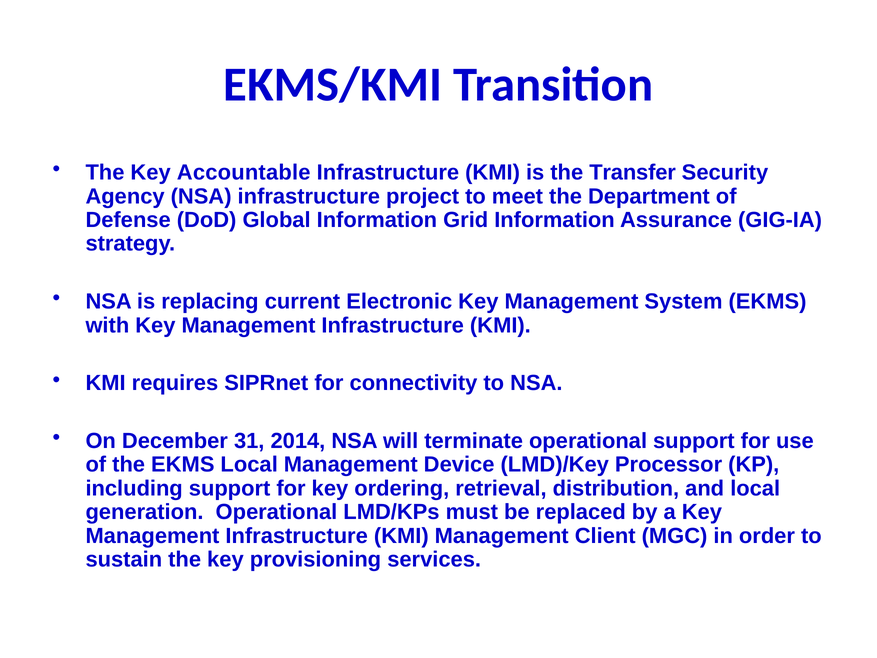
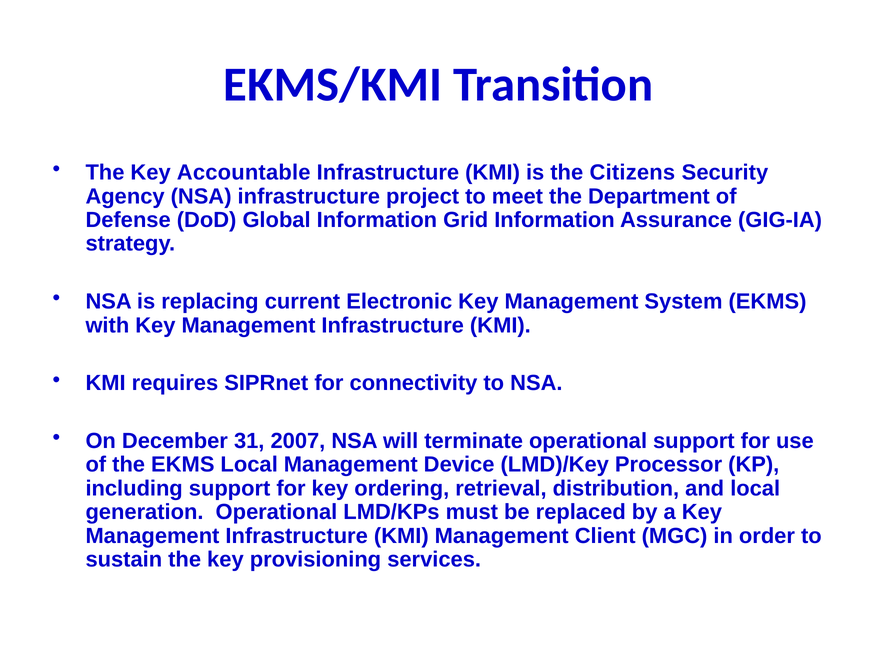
Transfer: Transfer -> Citizens
2014: 2014 -> 2007
